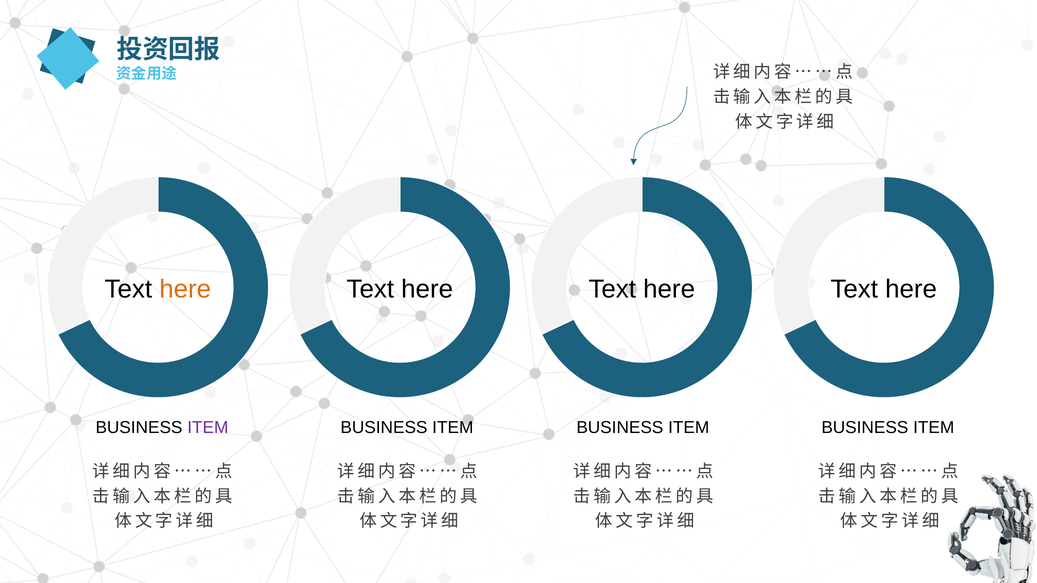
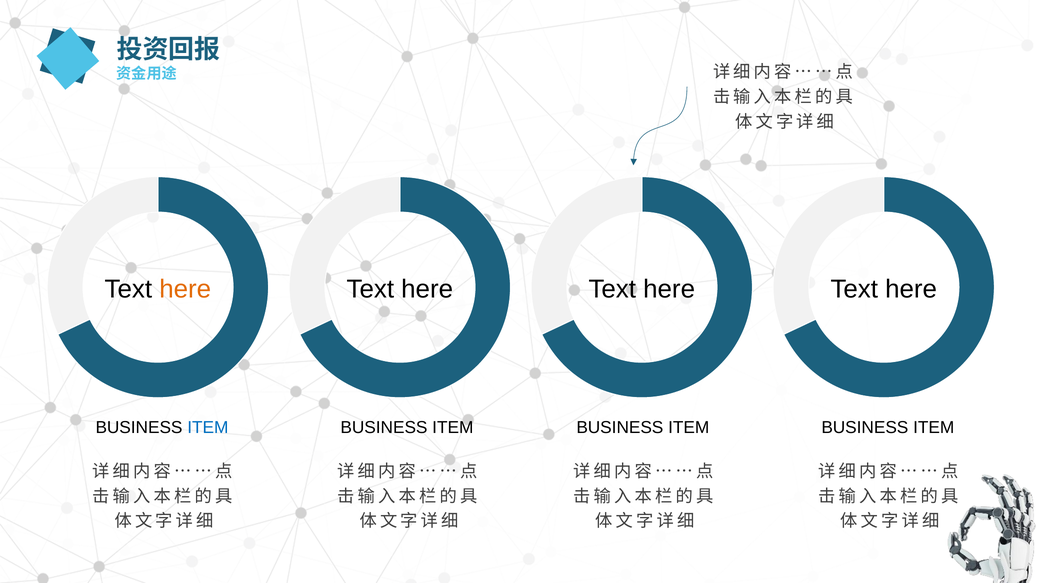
ITEM at (208, 428) colour: purple -> blue
